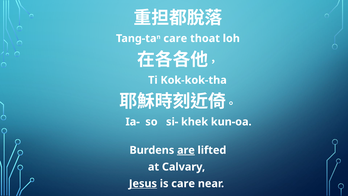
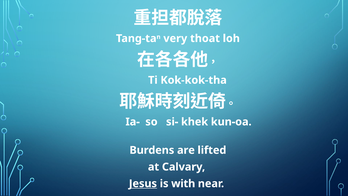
care at (175, 38): care -> very
are underline: present -> none
is care: care -> with
